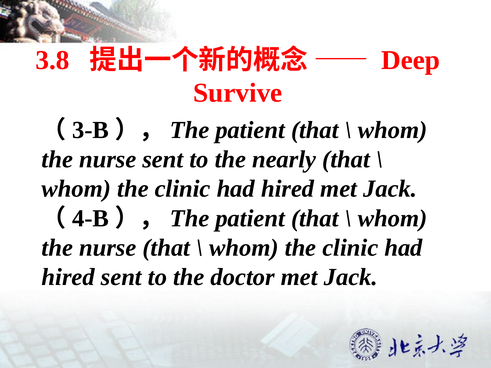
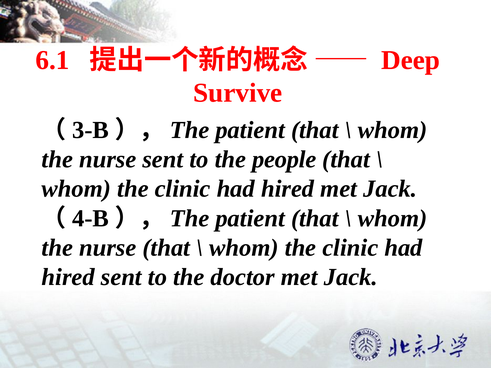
3.8: 3.8 -> 6.1
nearly: nearly -> people
